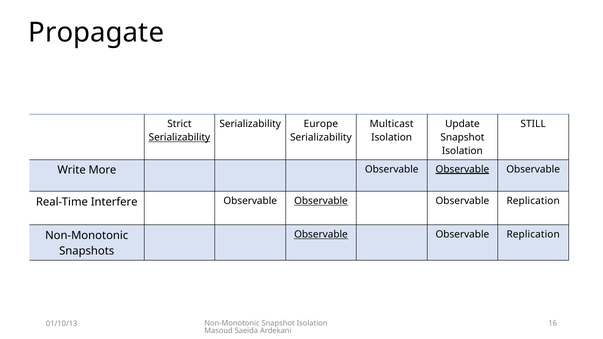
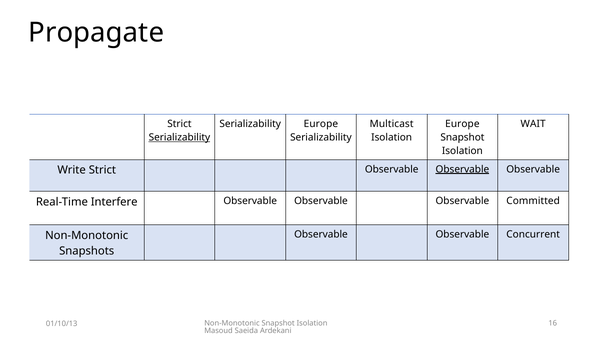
Update at (462, 124): Update -> Europe
STILL: STILL -> WAIT
Write More: More -> Strict
Observable at (321, 201) underline: present -> none
Replication at (533, 201): Replication -> Committed
Observable at (321, 235) underline: present -> none
Replication at (533, 235): Replication -> Concurrent
